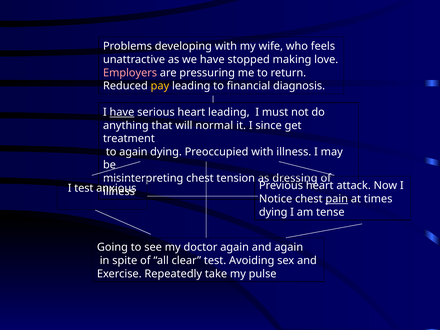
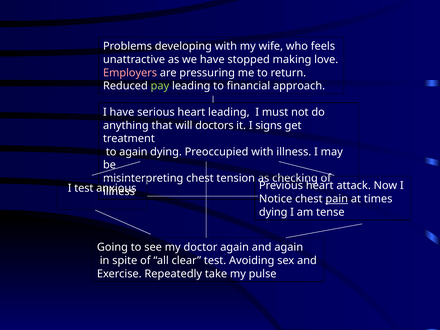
pay colour: yellow -> light green
diagnosis: diagnosis -> approach
have at (122, 112) underline: present -> none
normal: normal -> doctors
since: since -> signs
dressing: dressing -> checking
